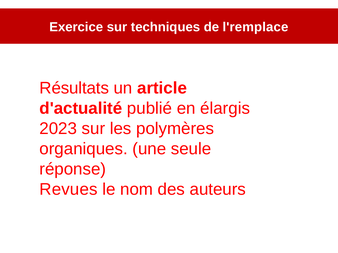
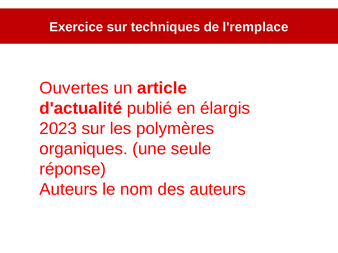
Résultats: Résultats -> Ouvertes
Revues at (68, 190): Revues -> Auteurs
